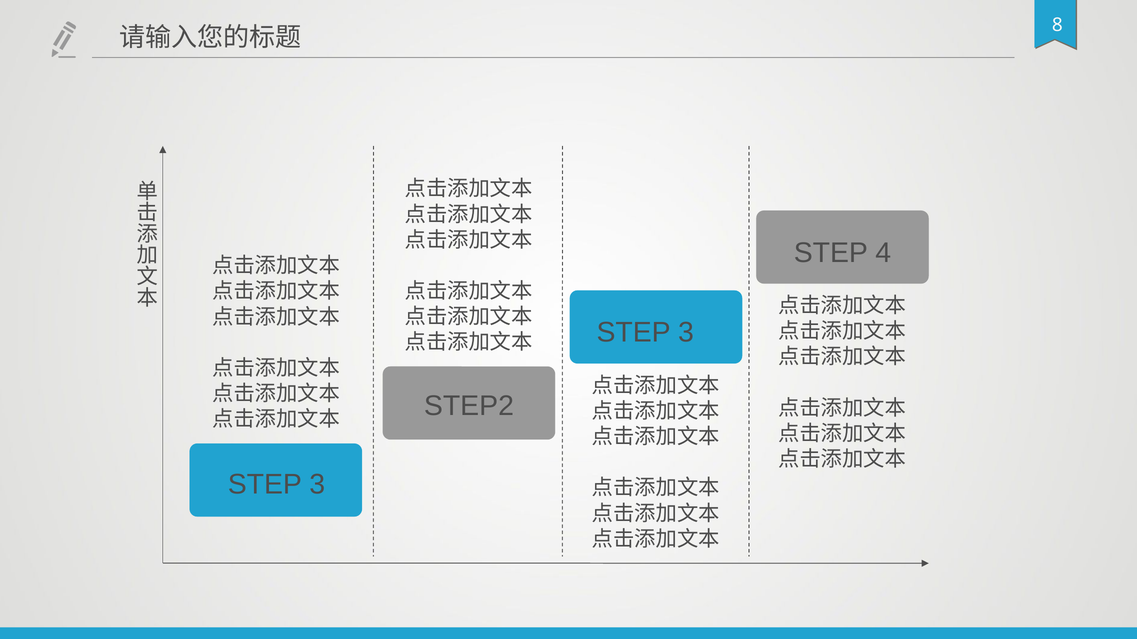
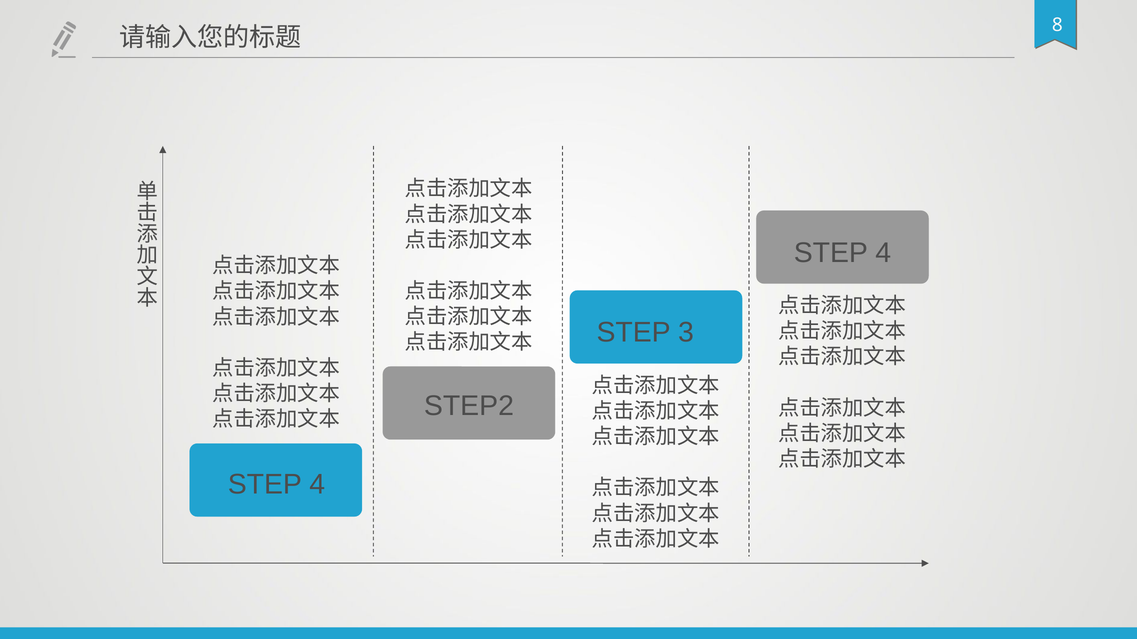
3 at (317, 485): 3 -> 4
